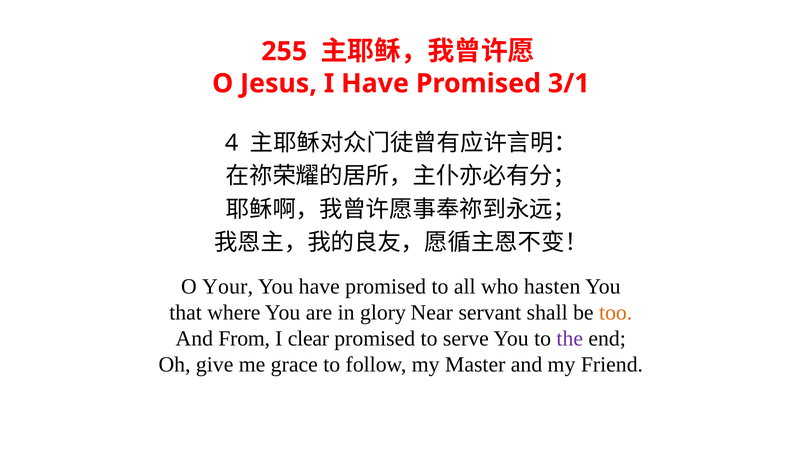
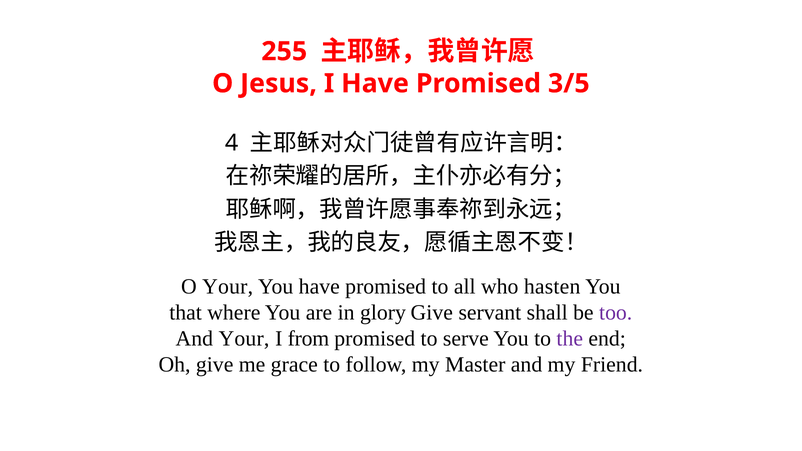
3/1: 3/1 -> 3/5
glory Near: Near -> Give
too colour: orange -> purple
And From: From -> Your
clear: clear -> from
